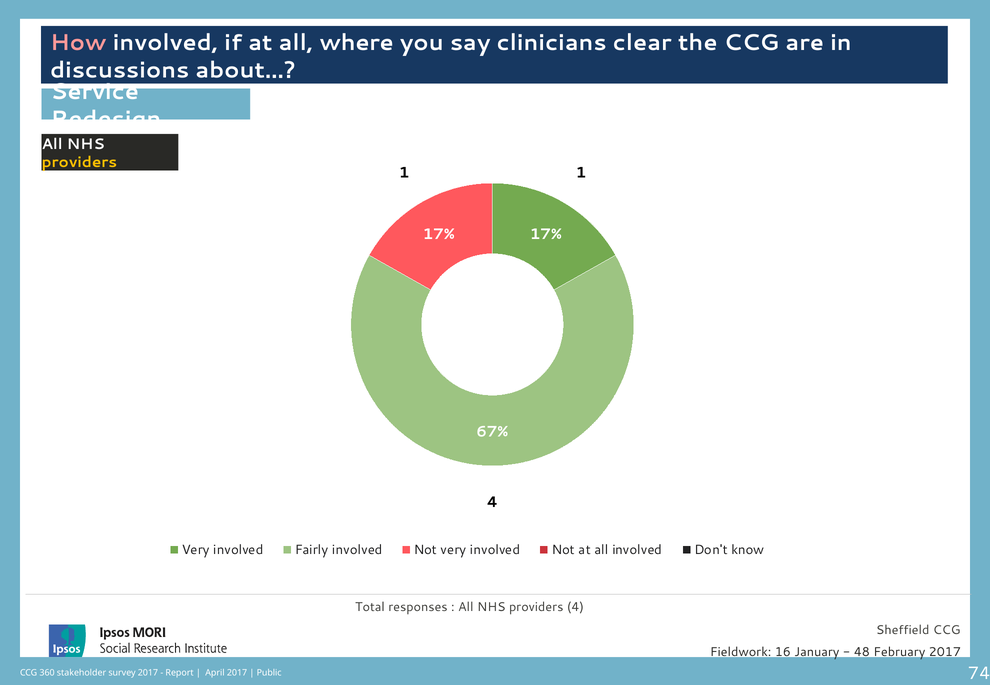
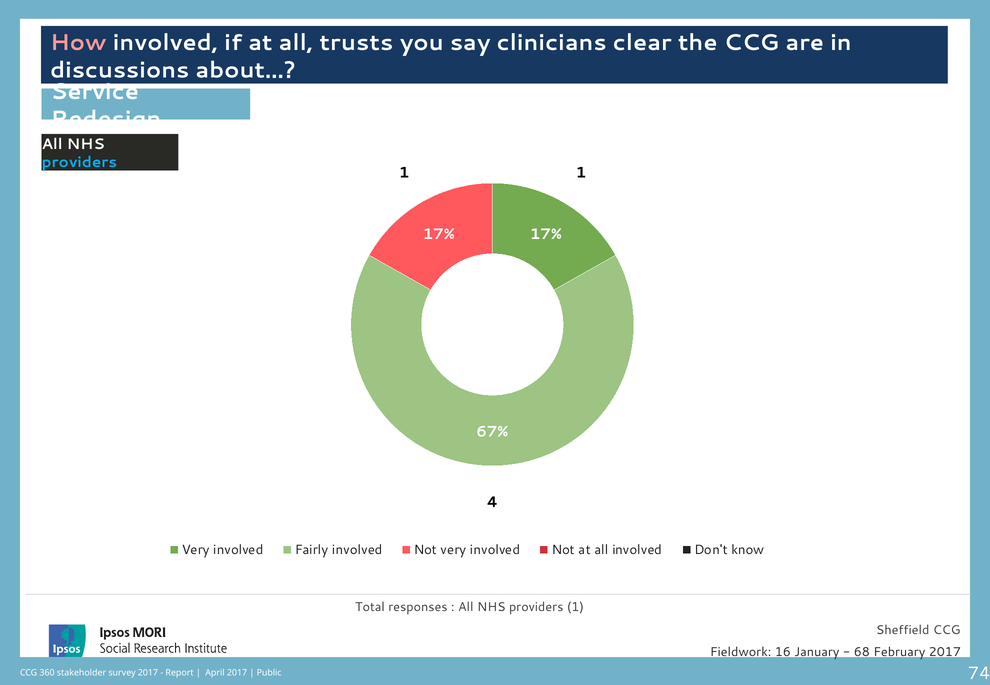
where: where -> trusts
providers at (79, 162) colour: yellow -> light blue
providers 4: 4 -> 1
48: 48 -> 68
